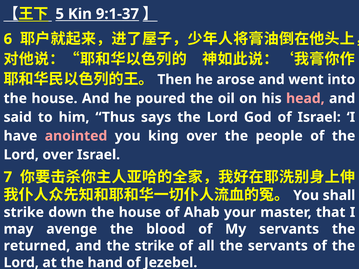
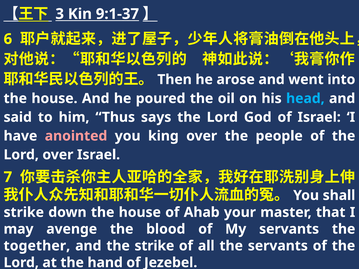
5: 5 -> 3
head colour: pink -> light blue
returned: returned -> together
